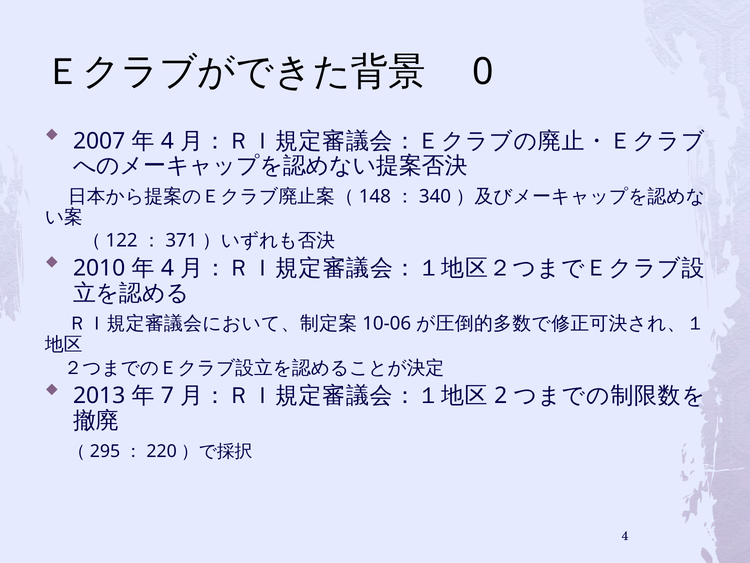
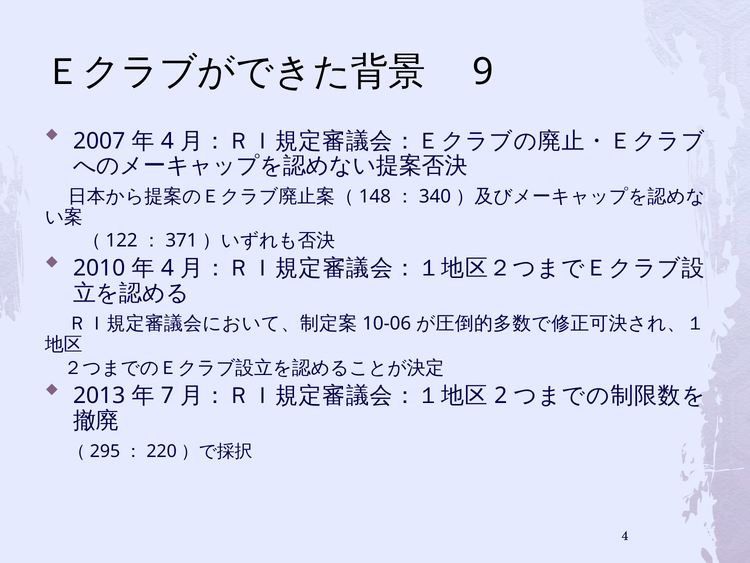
0: 0 -> 9
